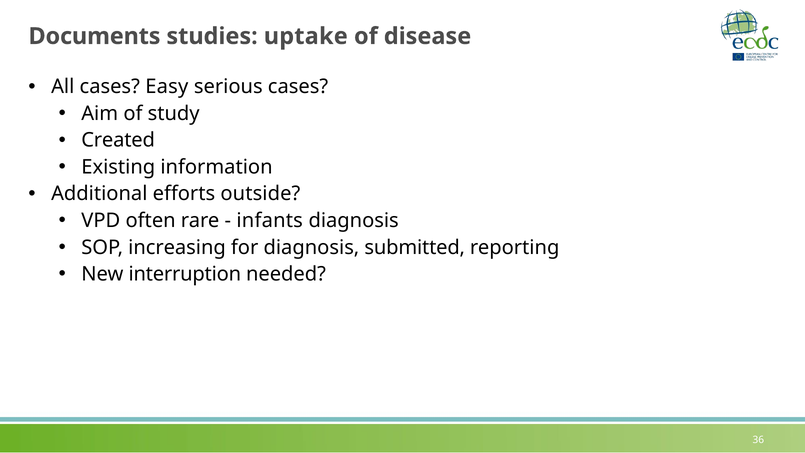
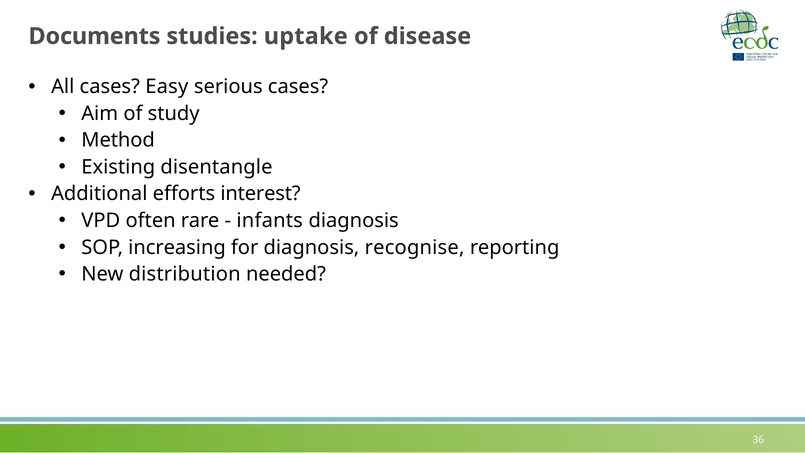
Created: Created -> Method
information: information -> disentangle
outside: outside -> interest
submitted: submitted -> recognise
interruption: interruption -> distribution
